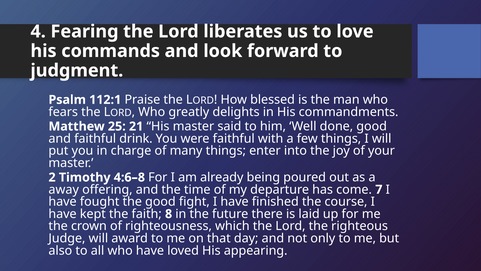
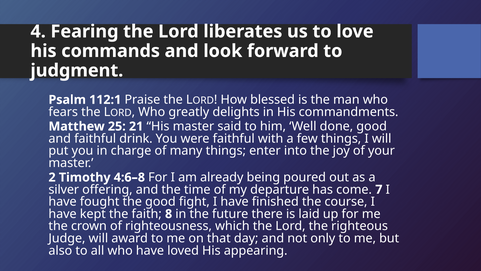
away: away -> silver
